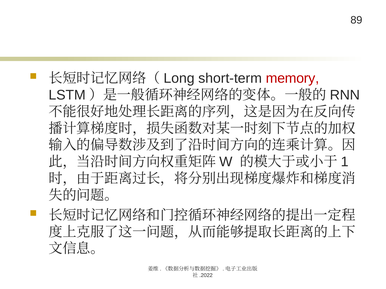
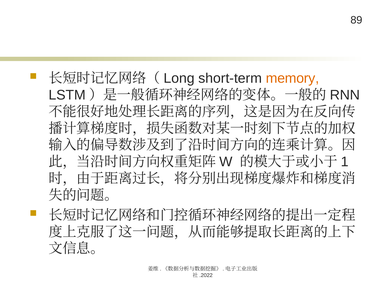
memory colour: red -> orange
